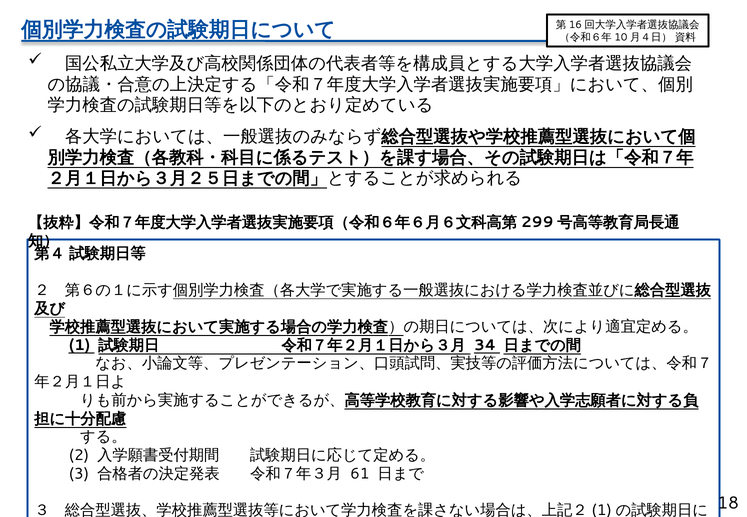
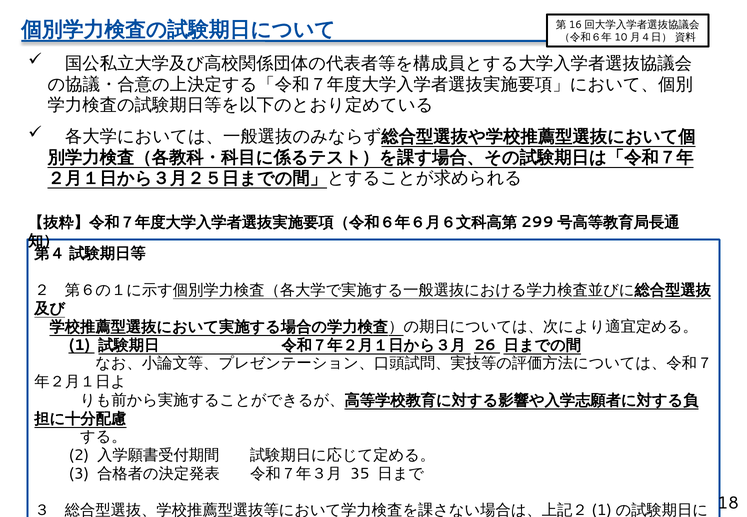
34: 34 -> 26
61: 61 -> 35
